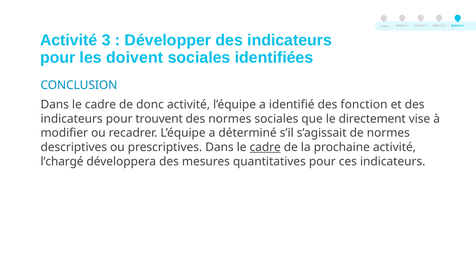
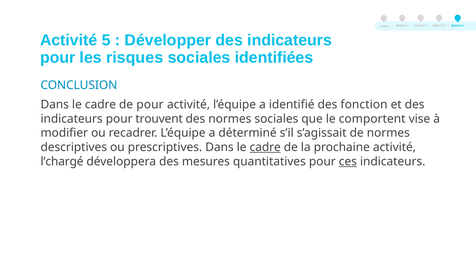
Activité 3: 3 -> 5
doivent: doivent -> risques
de donc: donc -> pour
directement: directement -> comportent
ces underline: none -> present
